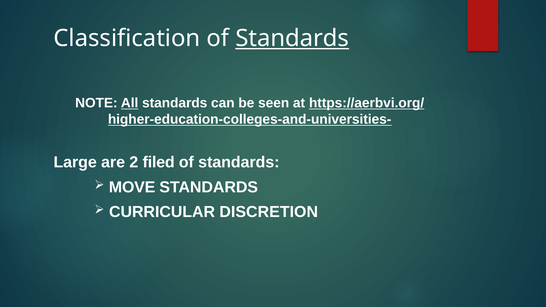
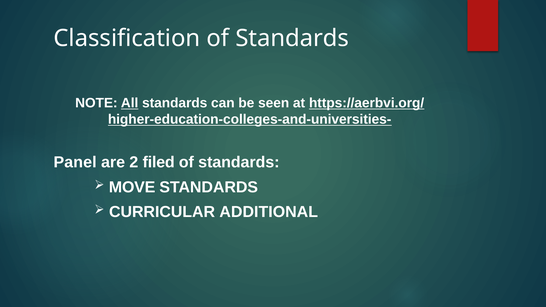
Standards at (292, 38) underline: present -> none
Large: Large -> Panel
DISCRETION: DISCRETION -> ADDITIONAL
